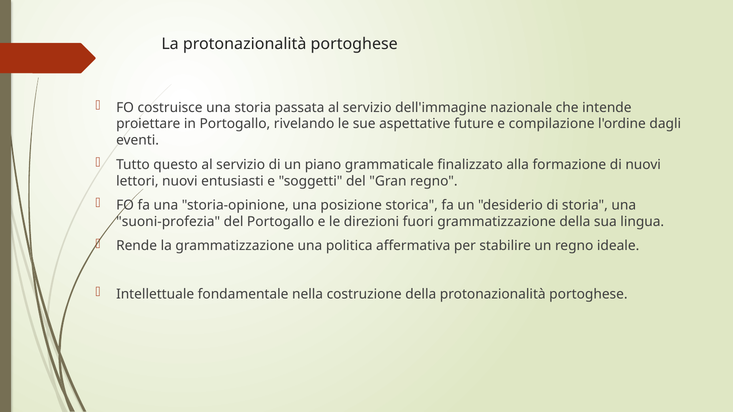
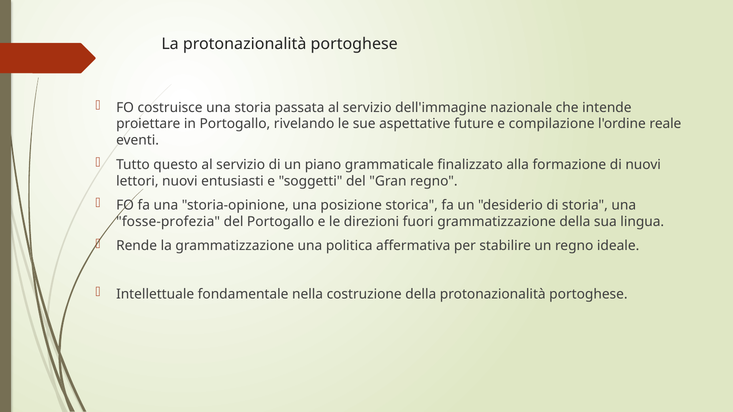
dagli: dagli -> reale
suoni-profezia: suoni-profezia -> fosse-profezia
